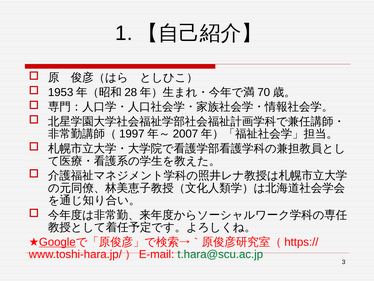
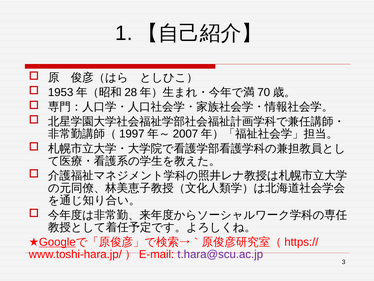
t.hara@scu.ac.jp colour: green -> purple
